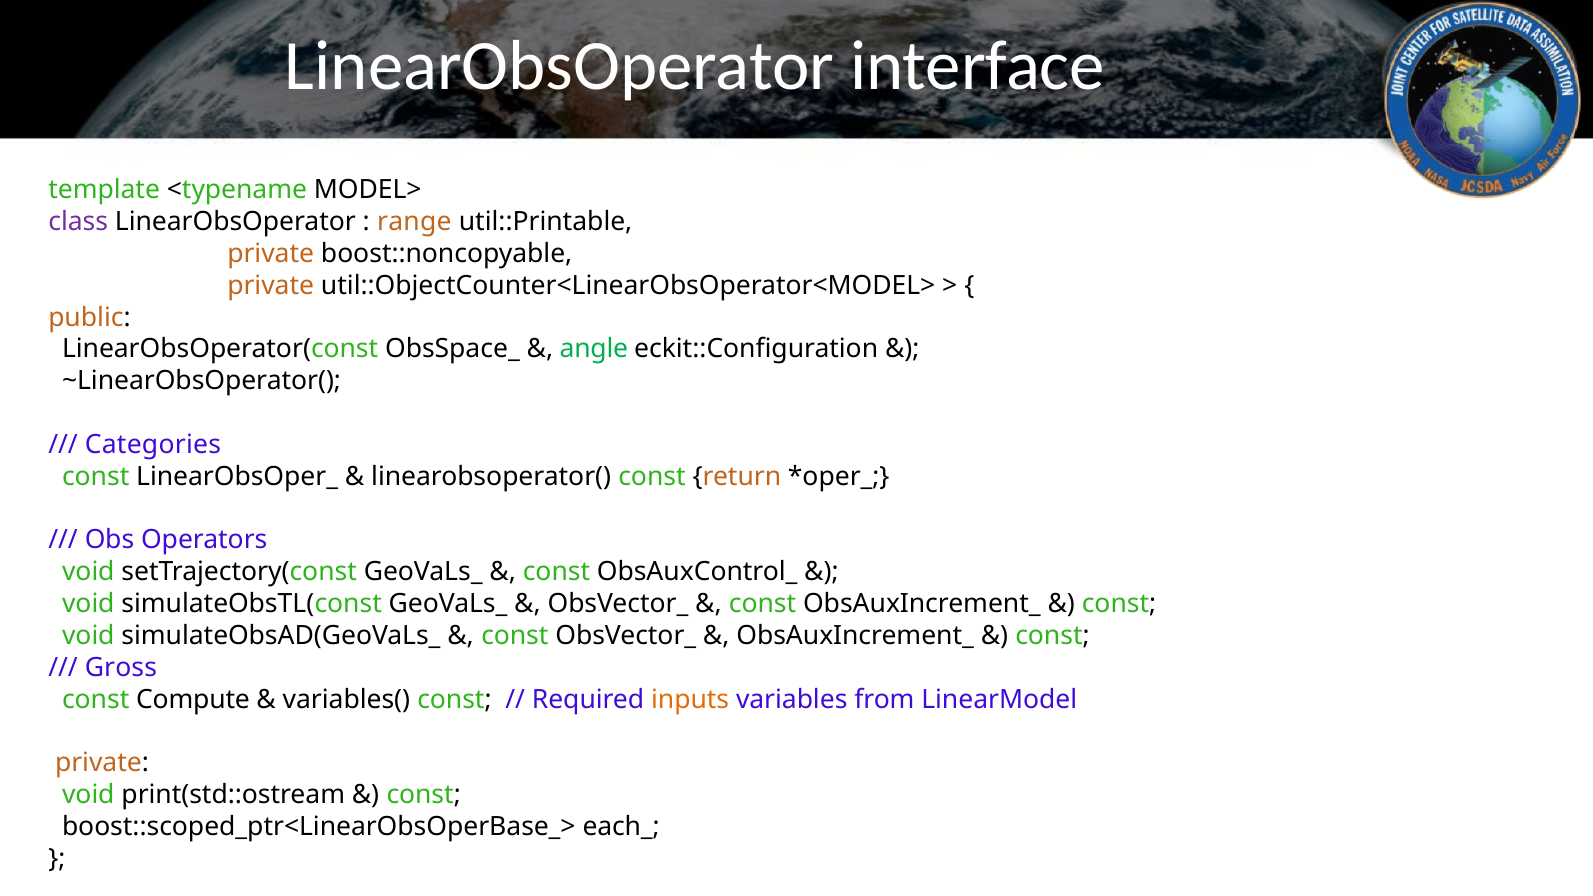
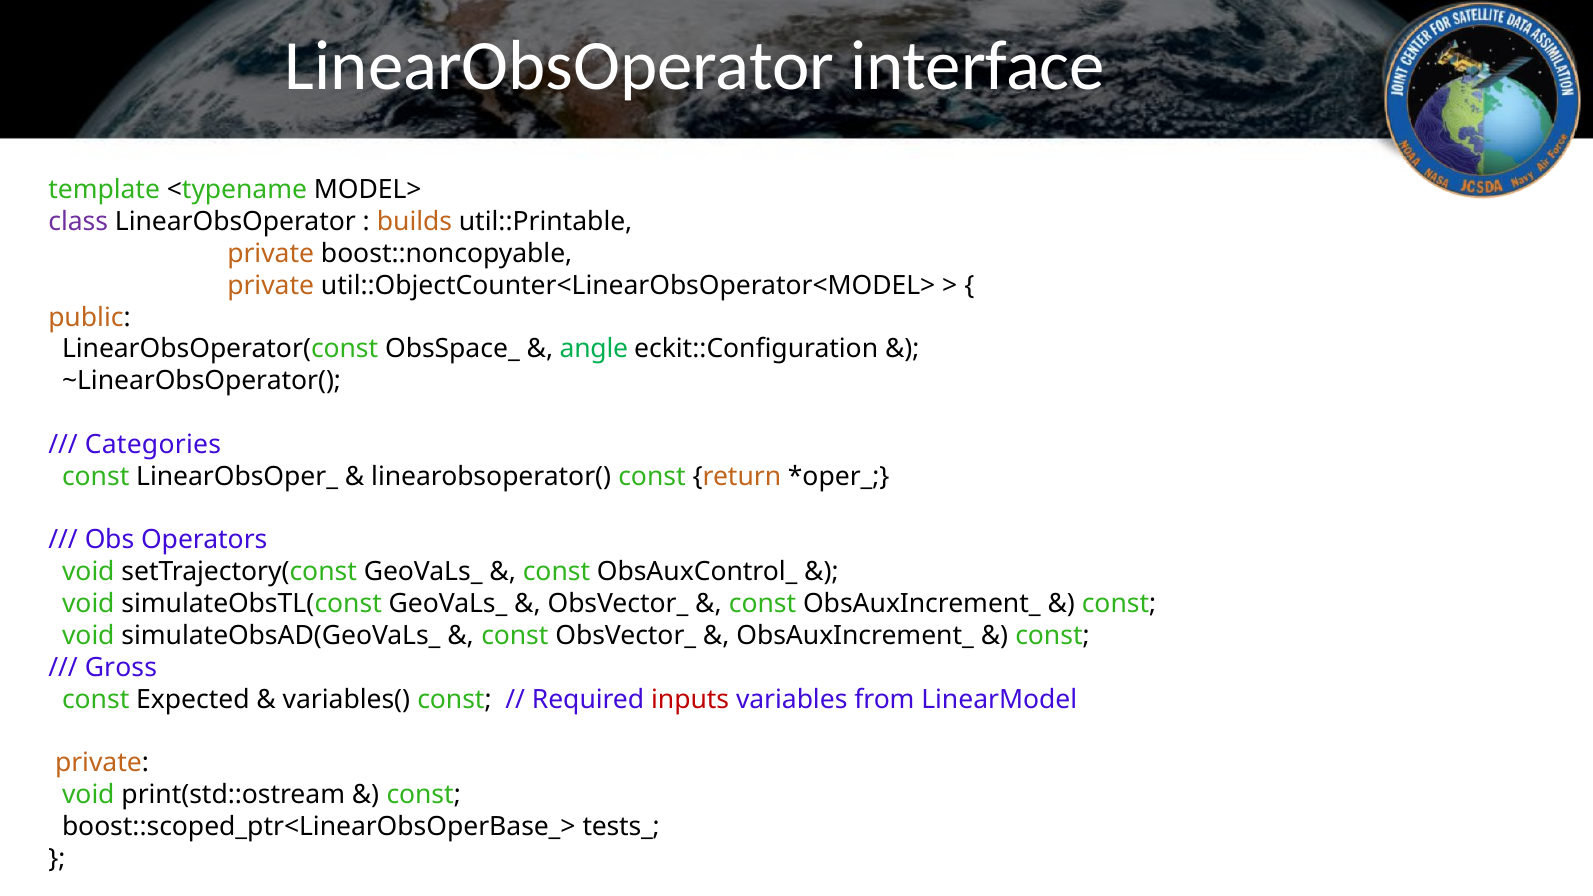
range: range -> builds
Compute: Compute -> Expected
inputs colour: orange -> red
each_: each_ -> tests_
